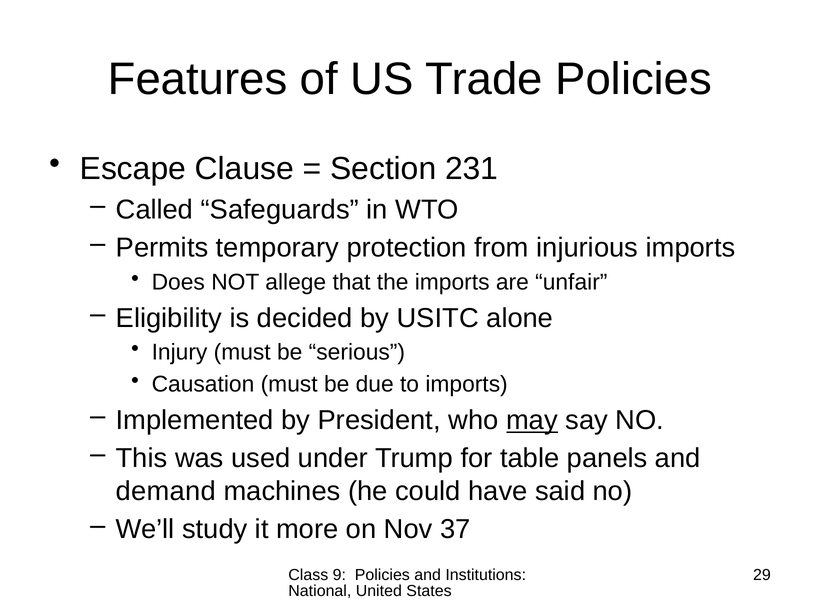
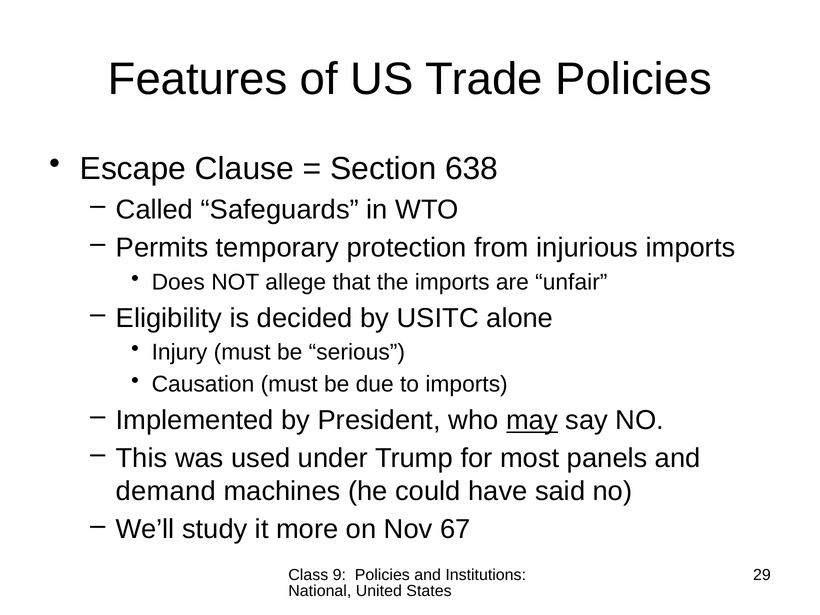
231: 231 -> 638
table: table -> most
37: 37 -> 67
